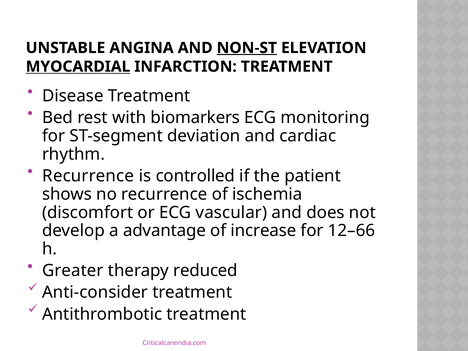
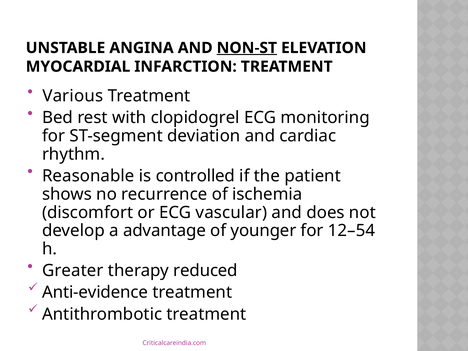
MYOCARDIAL underline: present -> none
Disease: Disease -> Various
biomarkers: biomarkers -> clopidogrel
Recurrence at (88, 176): Recurrence -> Reasonable
increase: increase -> younger
12–66: 12–66 -> 12–54
Anti-consider: Anti-consider -> Anti-evidence
